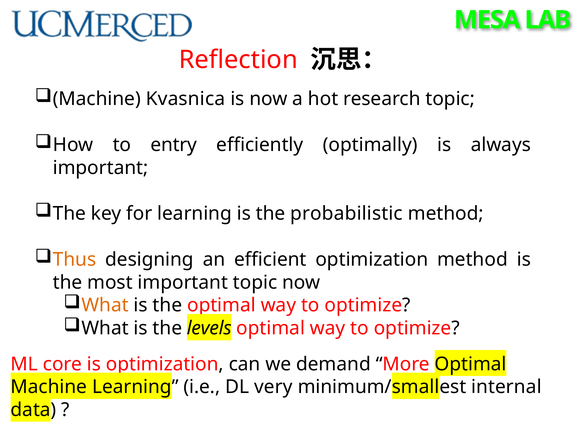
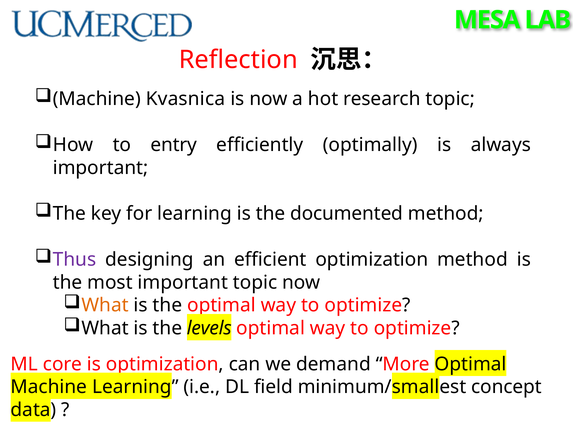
probabilistic: probabilistic -> documented
Thus colour: orange -> purple
very: very -> field
internal: internal -> concept
